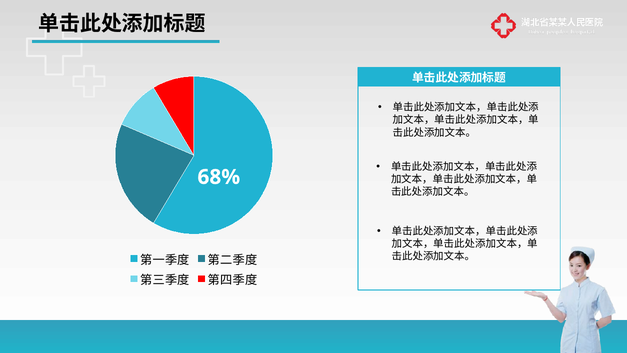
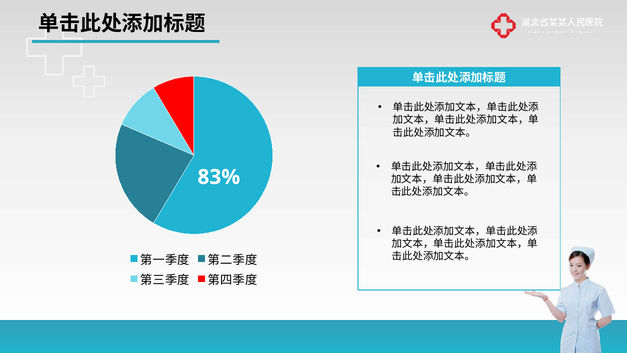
68%: 68% -> 83%
